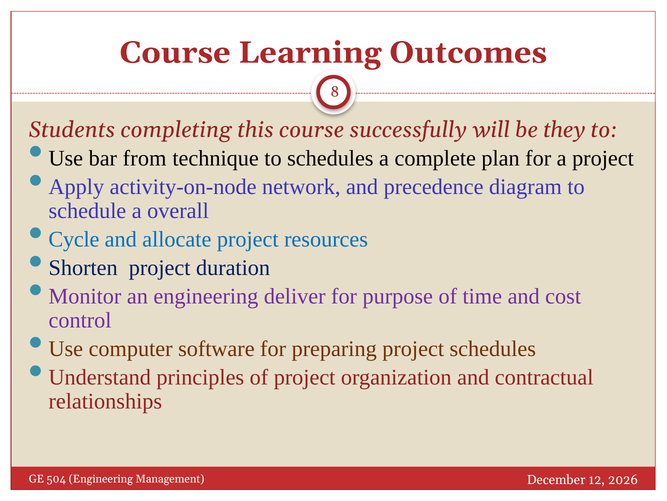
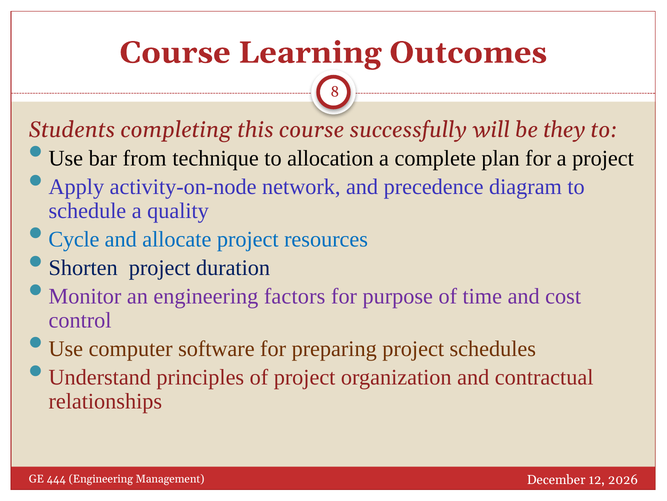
to schedules: schedules -> allocation
overall: overall -> quality
deliver: deliver -> factors
504: 504 -> 444
